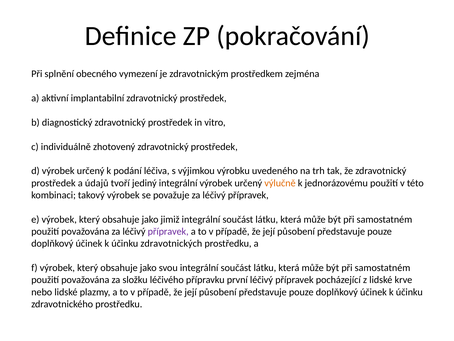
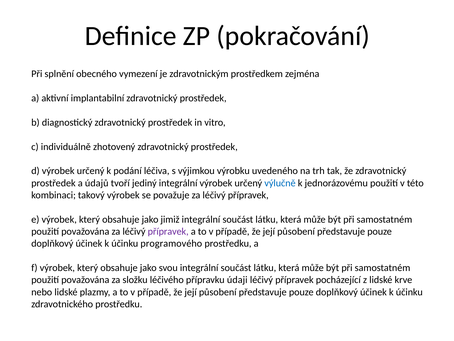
výlučně colour: orange -> blue
zdravotnických: zdravotnických -> programového
první: první -> údaji
